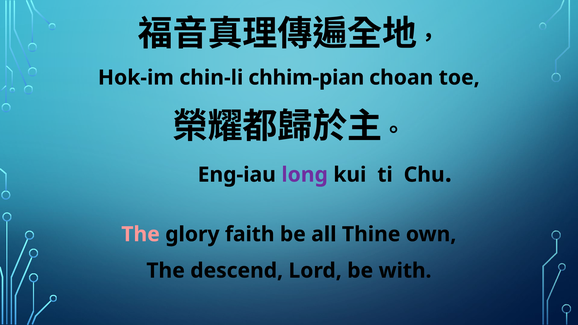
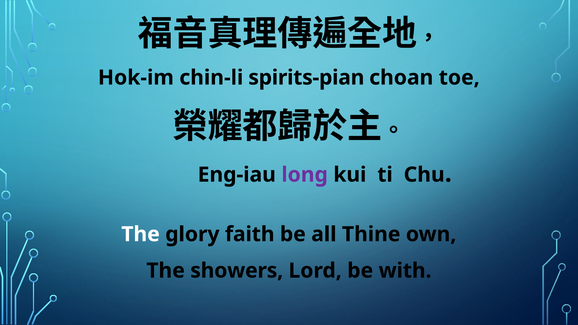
chhim-pian: chhim-pian -> spirits-pian
The at (141, 234) colour: pink -> white
descend: descend -> showers
